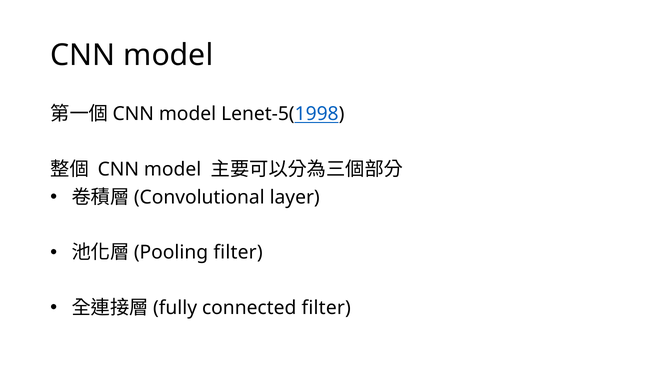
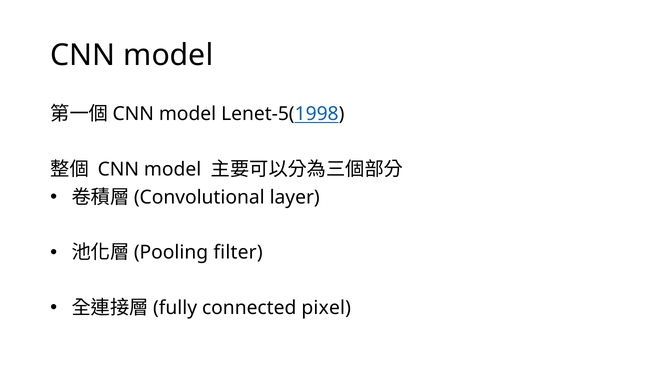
connected filter: filter -> pixel
